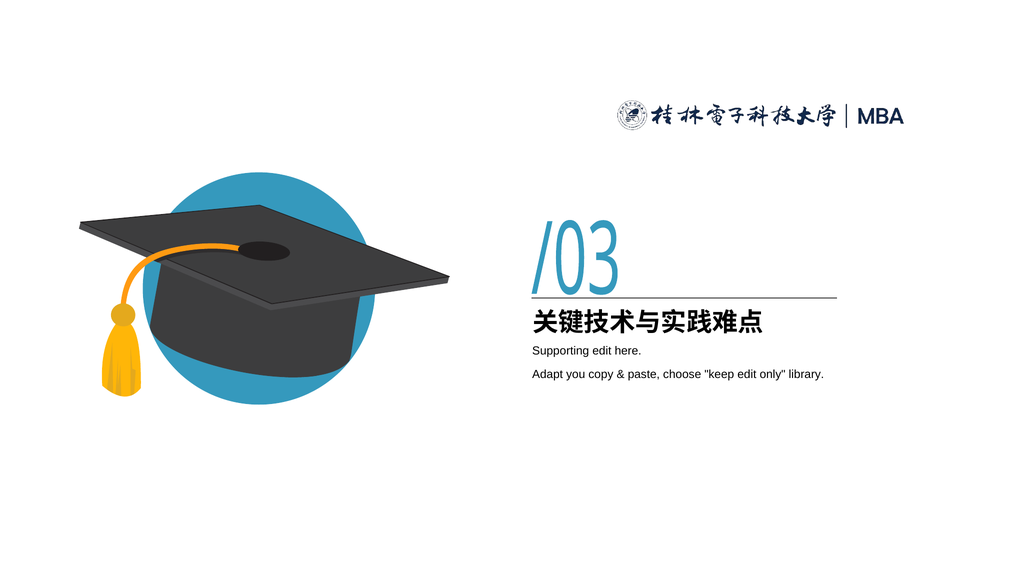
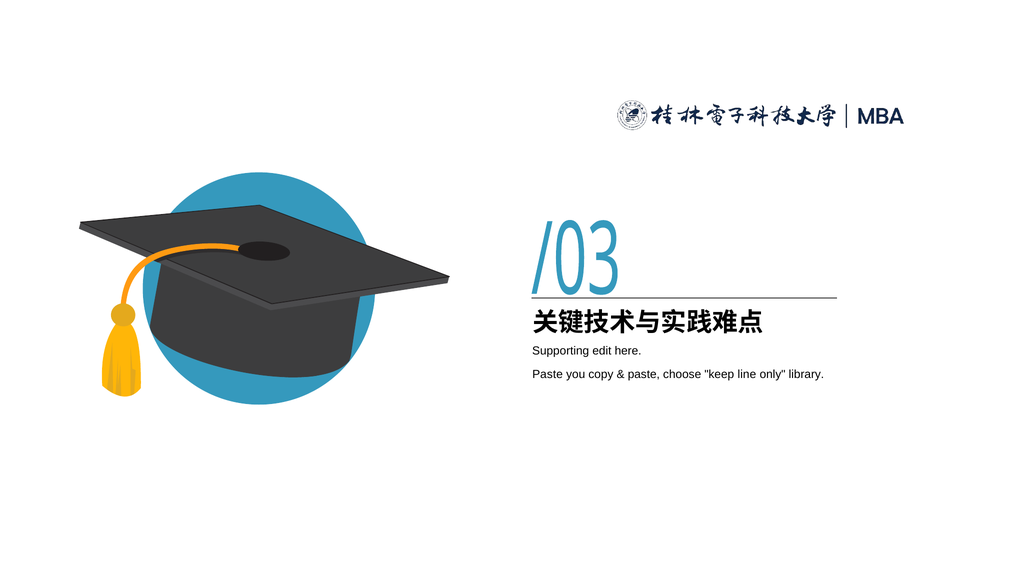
Adapt at (548, 374): Adapt -> Paste
keep edit: edit -> line
